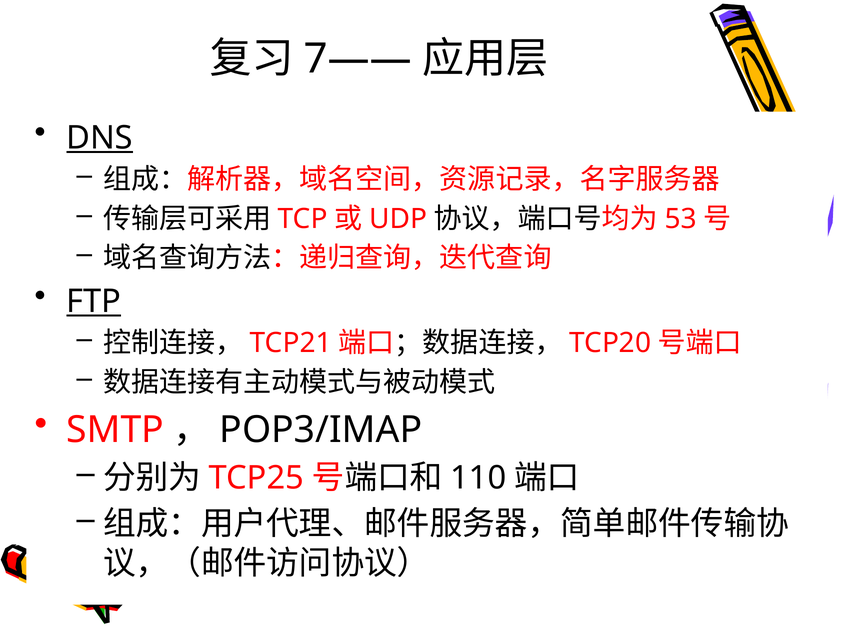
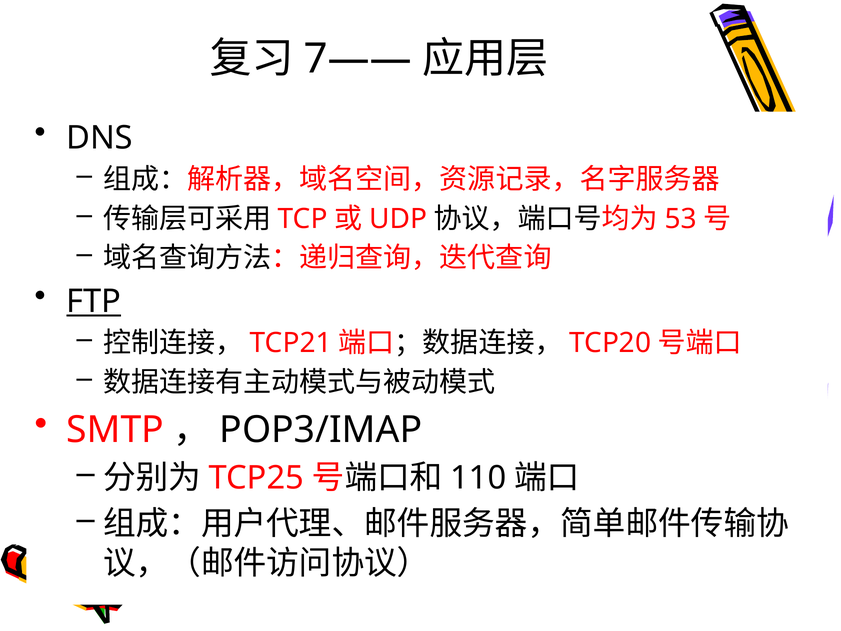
DNS underline: present -> none
